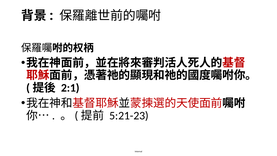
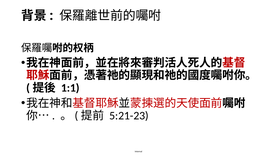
2:1: 2:1 -> 1:1
